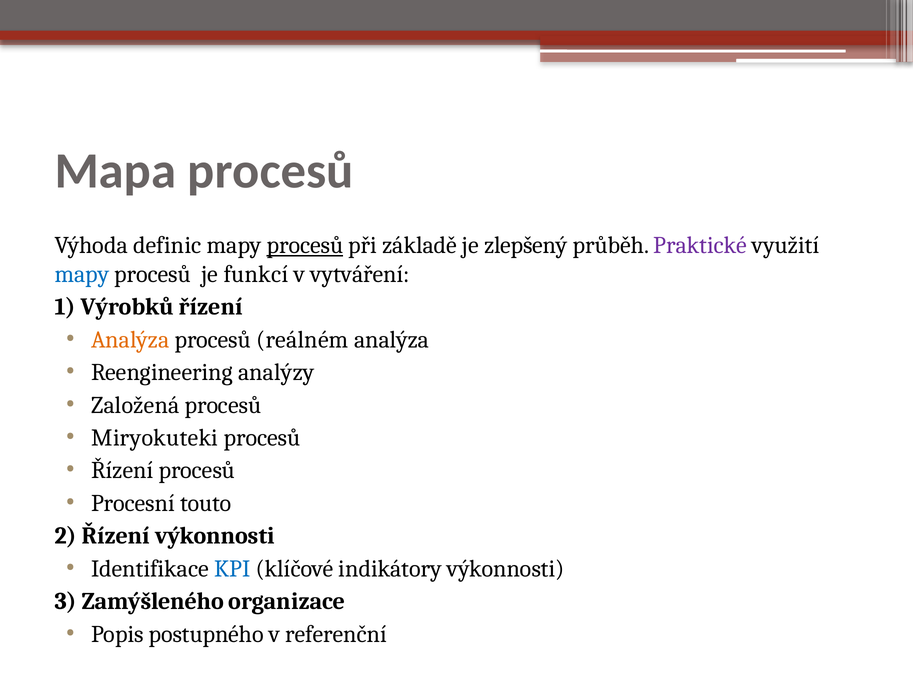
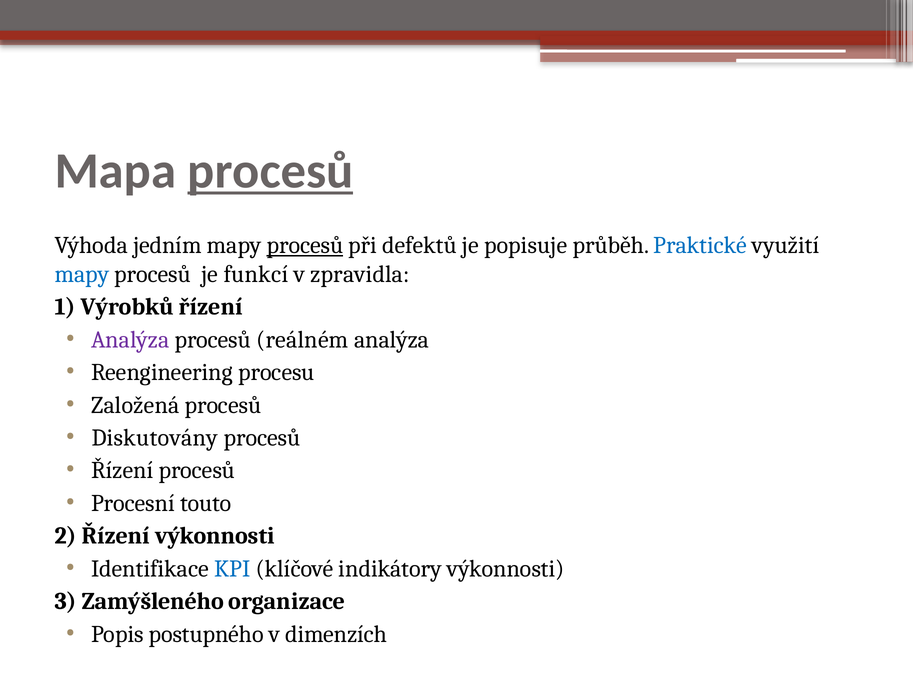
procesů at (270, 171) underline: none -> present
definic: definic -> jedním
základě: základě -> defektů
zlepšený: zlepšený -> popisuje
Praktické colour: purple -> blue
vytváření: vytváření -> zpravidla
Analýza at (130, 340) colour: orange -> purple
analýzy: analýzy -> procesu
Miryokuteki: Miryokuteki -> Diskutovány
referenční: referenční -> dimenzích
